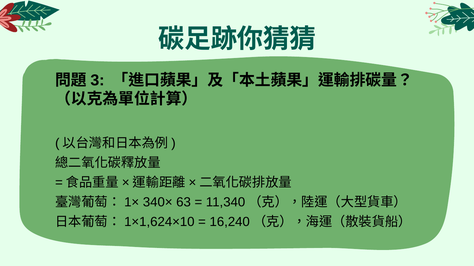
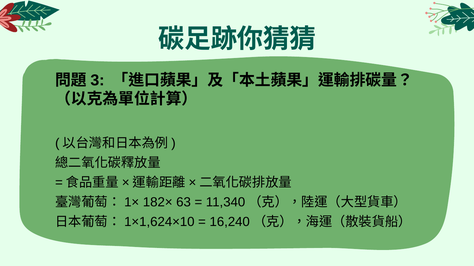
340×: 340× -> 182×
